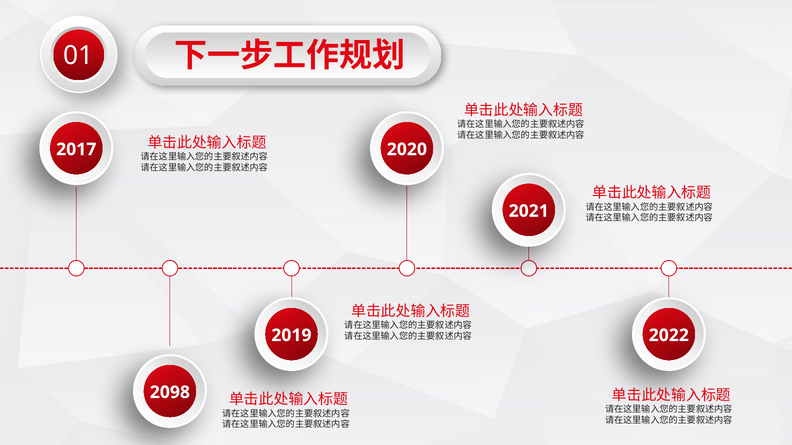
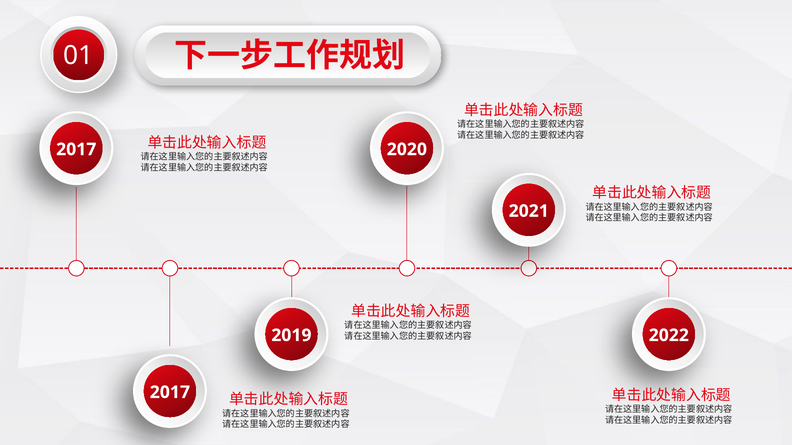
2098 at (170, 393): 2098 -> 2017
